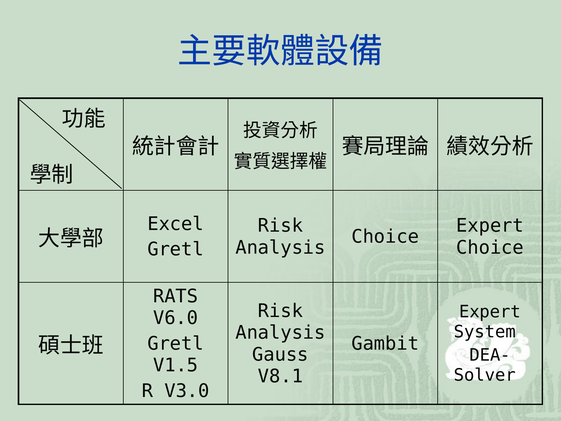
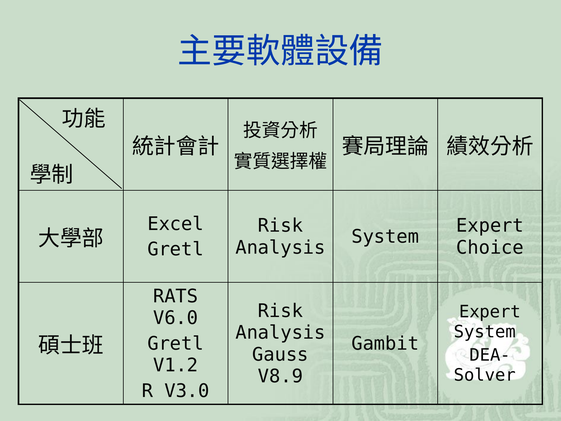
Choice at (385, 236): Choice -> System
V1.5: V1.5 -> V1.2
V8.1: V8.1 -> V8.9
